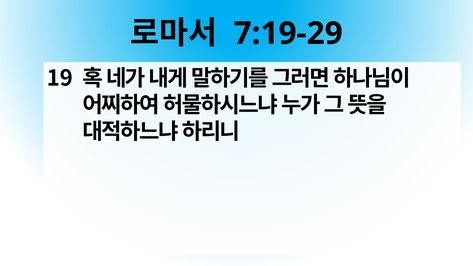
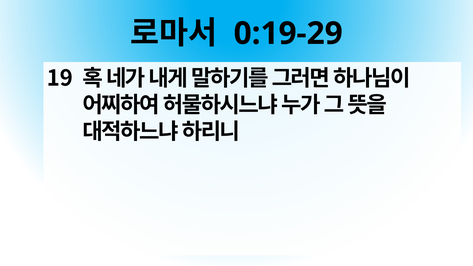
7:19-29: 7:19-29 -> 0:19-29
